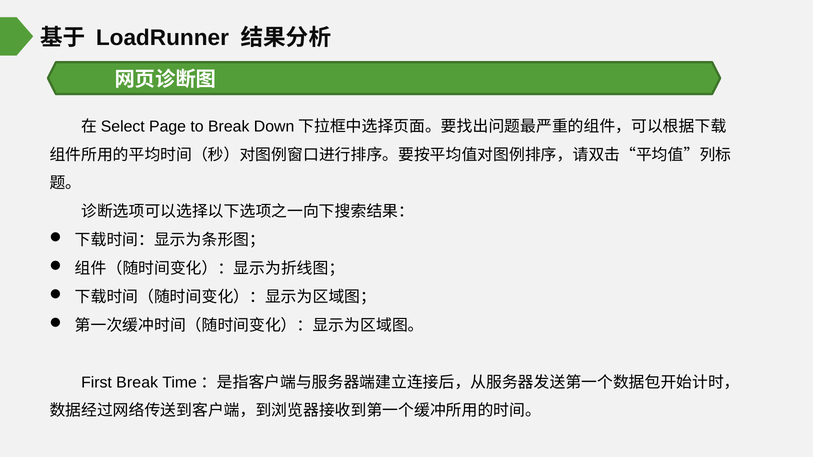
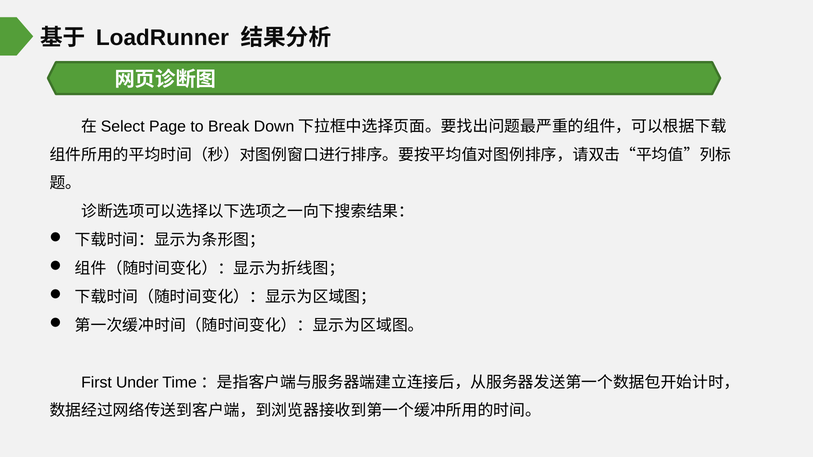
First Break: Break -> Under
